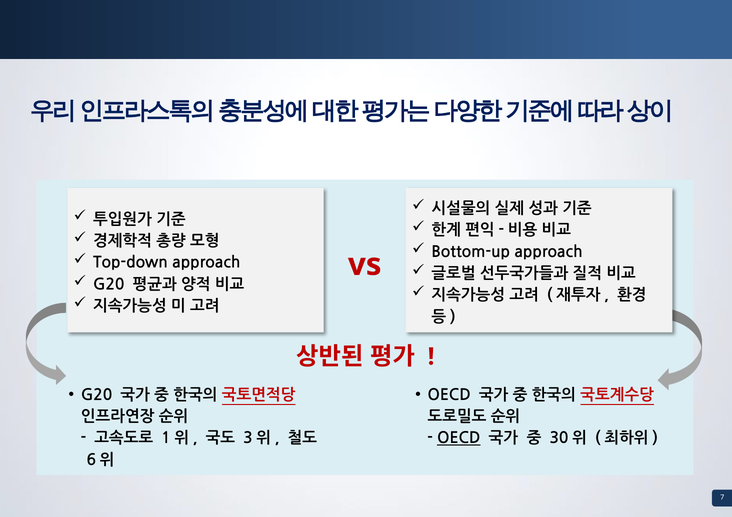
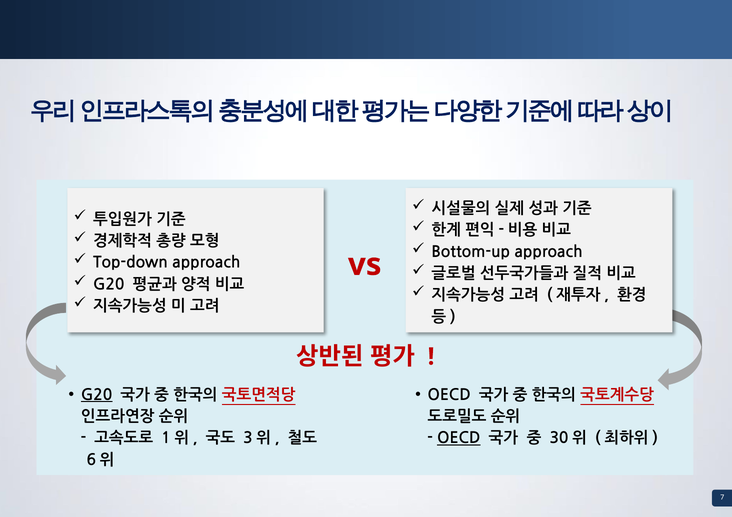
G20 at (97, 395) underline: none -> present
